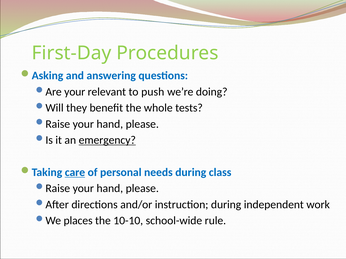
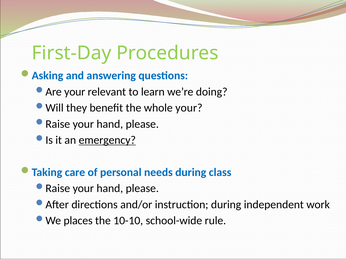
push: push -> learn
whole tests: tests -> your
care underline: present -> none
